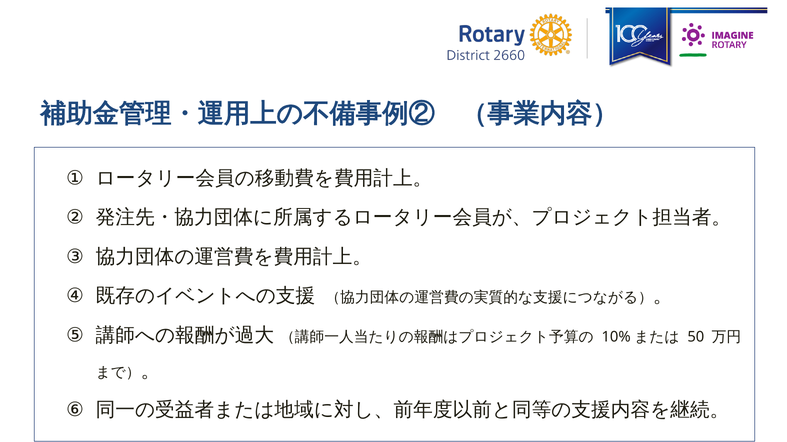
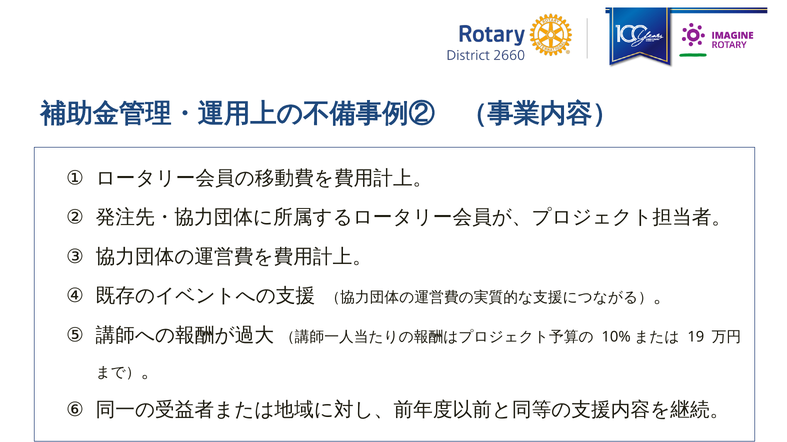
50: 50 -> 19
